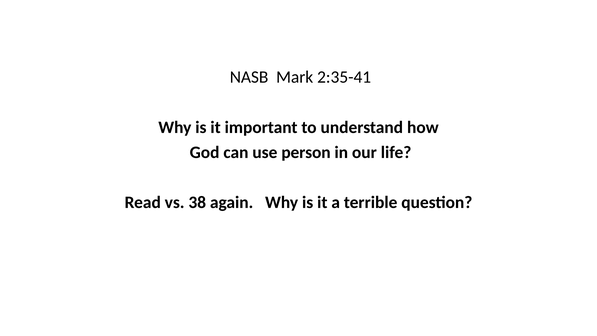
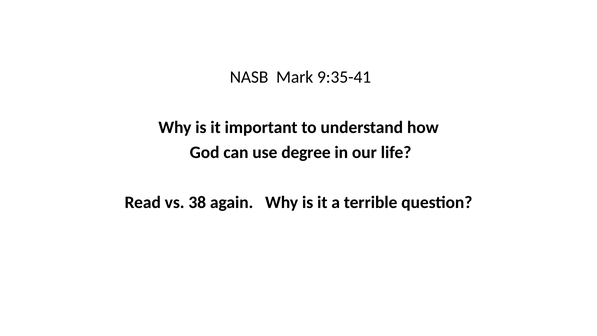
2:35-41: 2:35-41 -> 9:35-41
person: person -> degree
